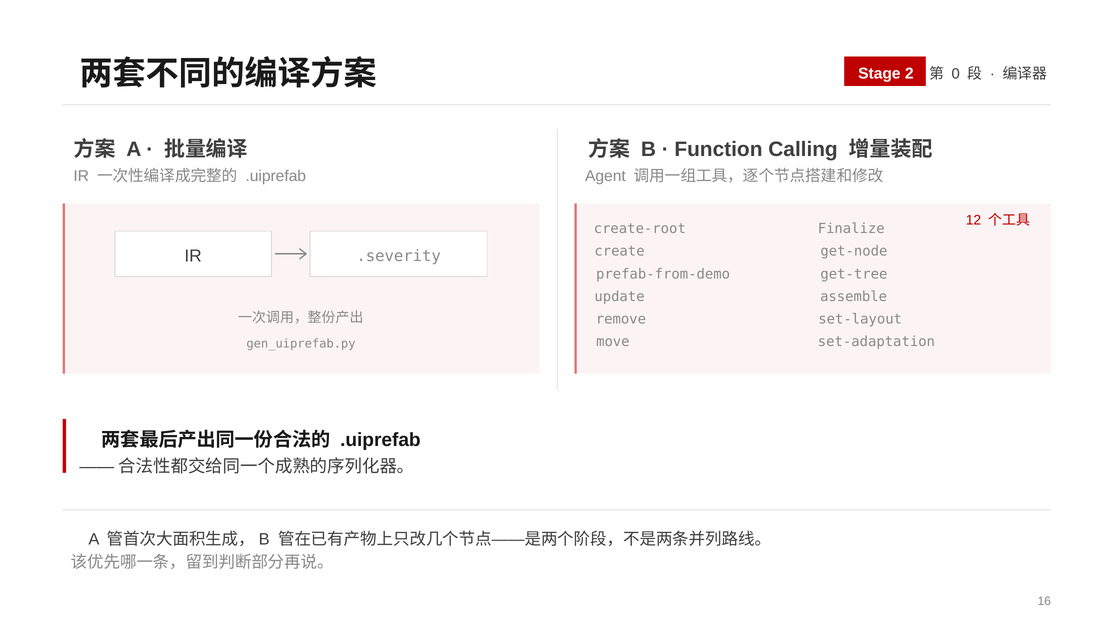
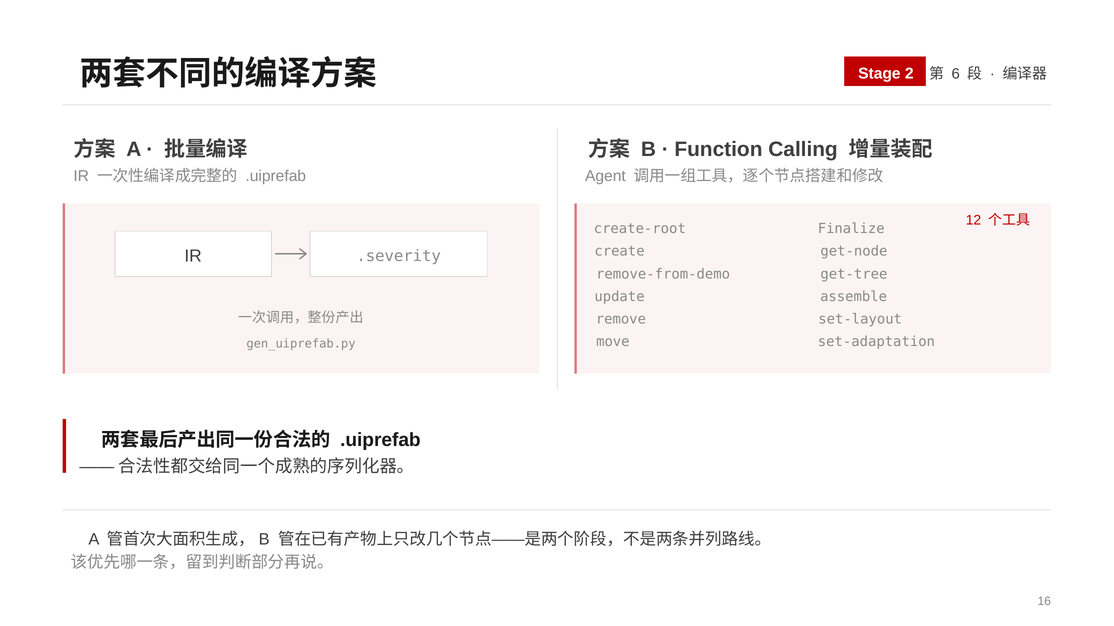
0: 0 -> 6
prefab-from-demo: prefab-from-demo -> remove-from-demo
